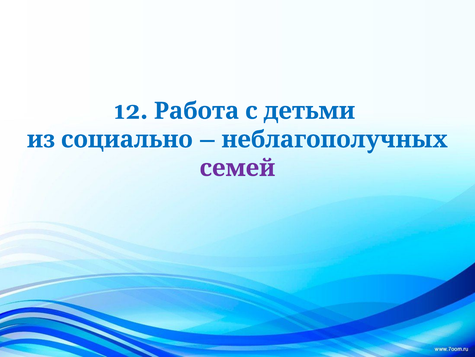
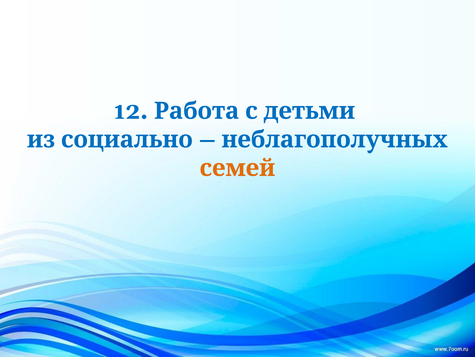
семей colour: purple -> orange
